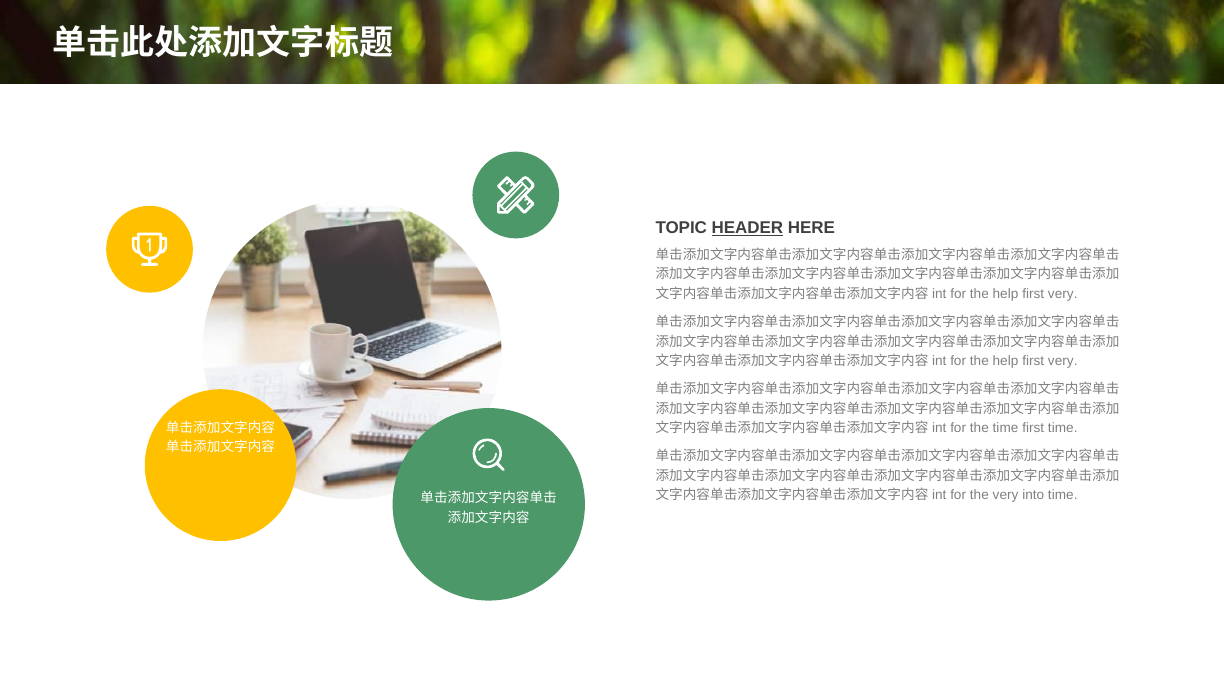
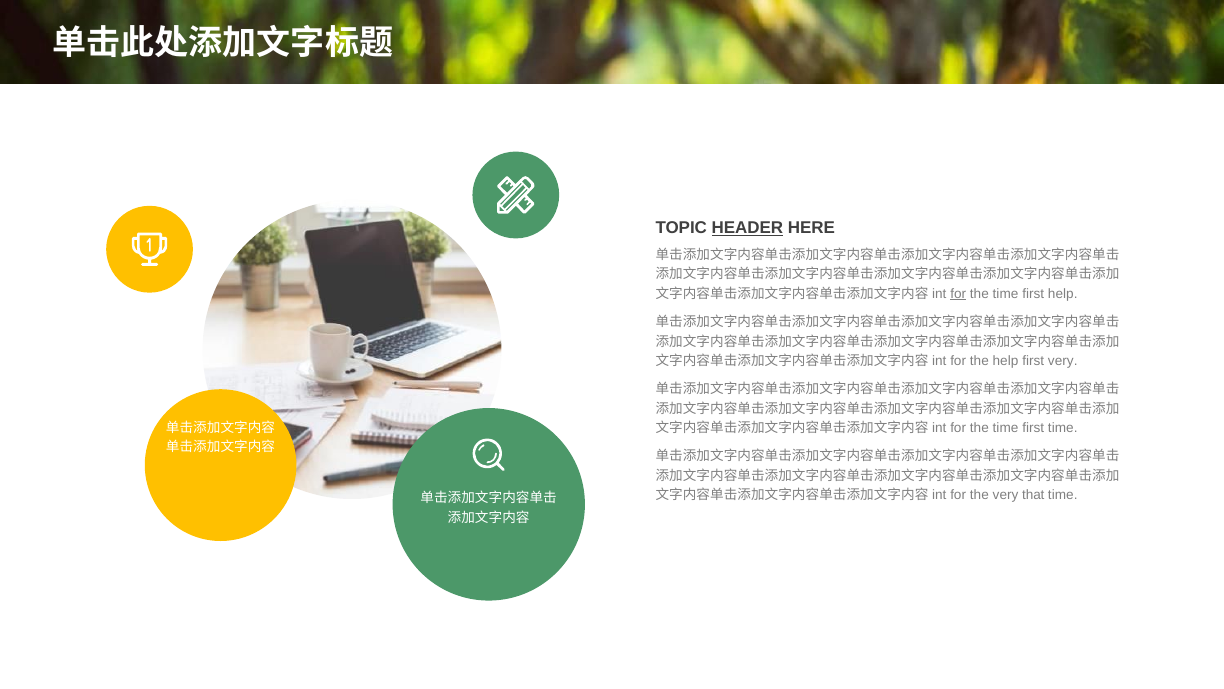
for at (958, 294) underline: none -> present
help at (1006, 294): help -> time
very at (1063, 294): very -> help
into: into -> that
